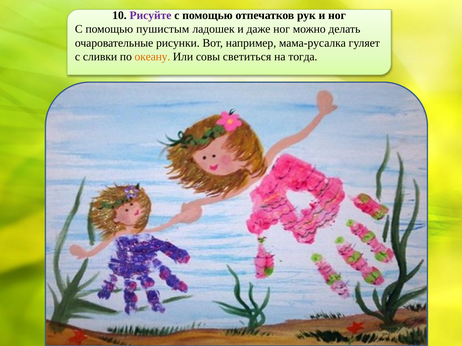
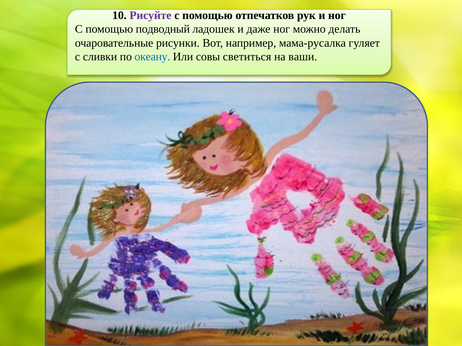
пушистым: пушистым -> подводный
океану colour: orange -> blue
тогда: тогда -> ваши
